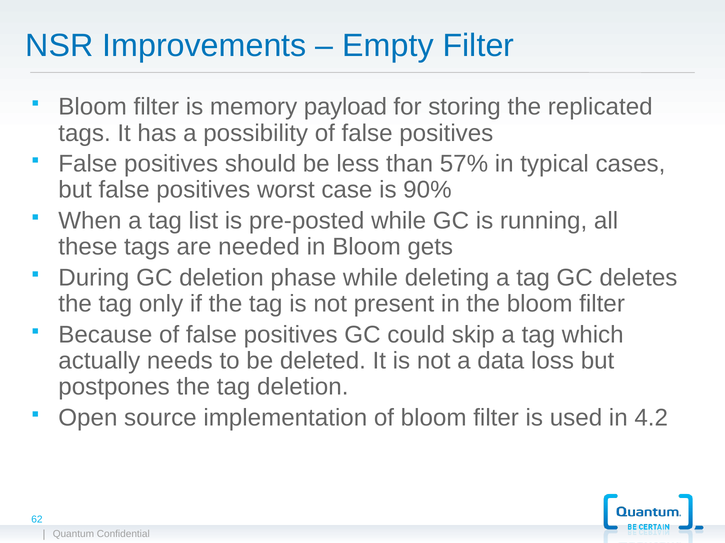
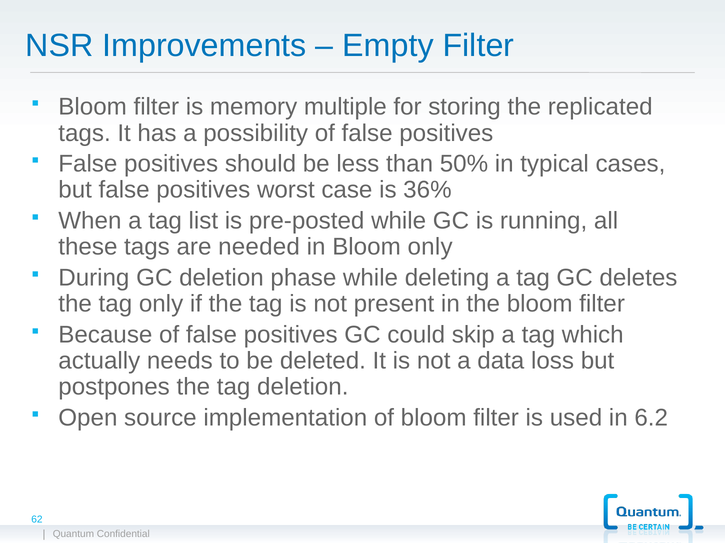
memory payload: payload -> multiple
57%: 57% -> 50%
90%: 90% -> 36%
Bloom gets: gets -> only
4.2: 4.2 -> 6.2
